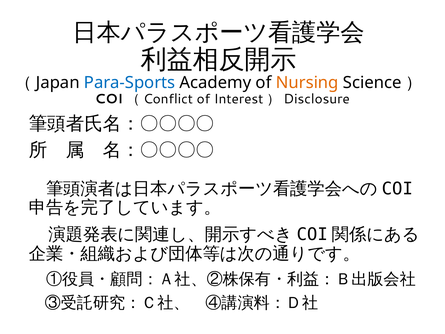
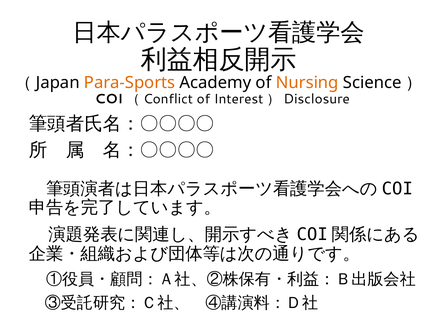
Para-Sports colour: blue -> orange
